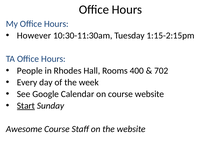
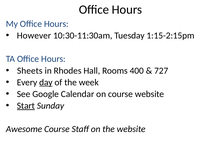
People: People -> Sheets
702: 702 -> 727
day underline: none -> present
